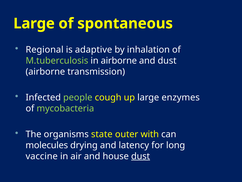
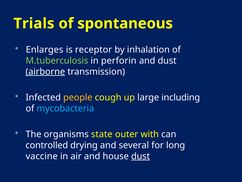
Large at (34, 23): Large -> Trials
Regional: Regional -> Enlarges
adaptive: adaptive -> receptor
in airborne: airborne -> perforin
airborne at (45, 71) underline: none -> present
people colour: light green -> yellow
enzymes: enzymes -> including
mycobacteria colour: light green -> light blue
molecules: molecules -> controlled
latency: latency -> several
